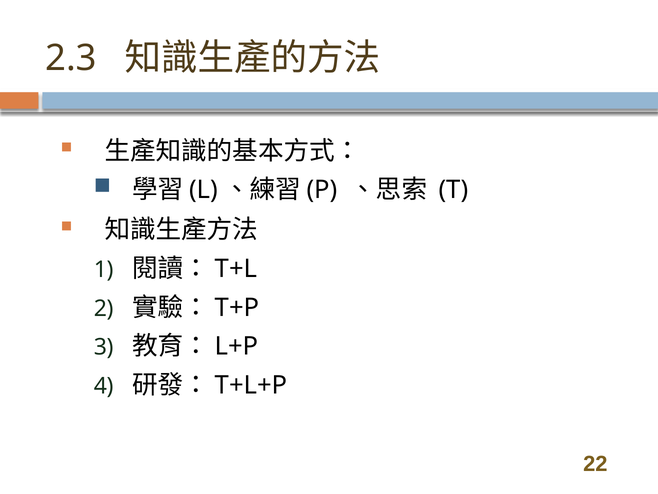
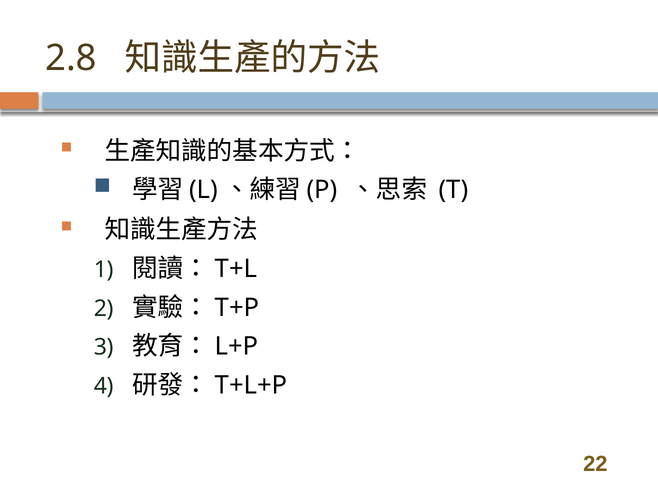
2.3: 2.3 -> 2.8
